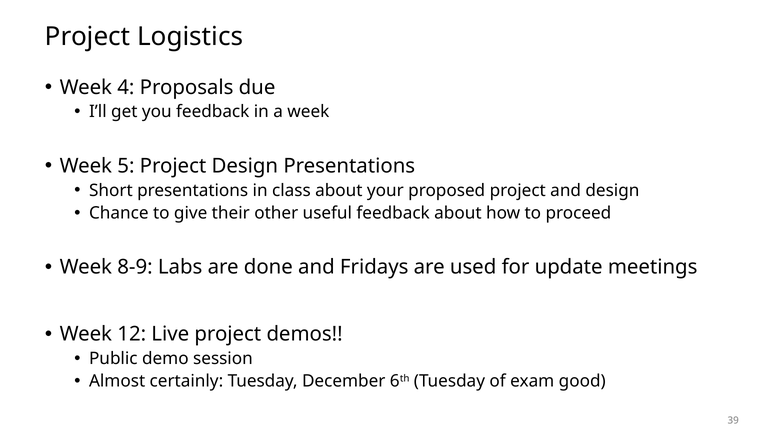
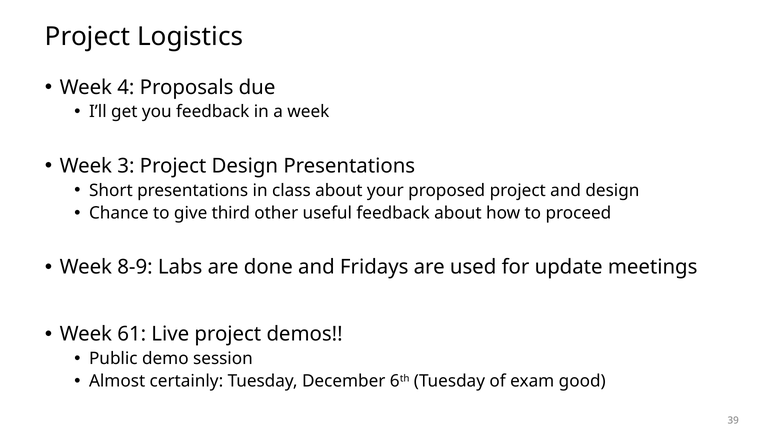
5: 5 -> 3
their: their -> third
12: 12 -> 61
